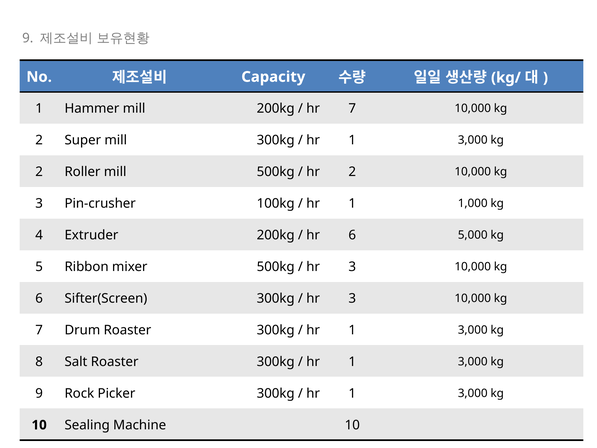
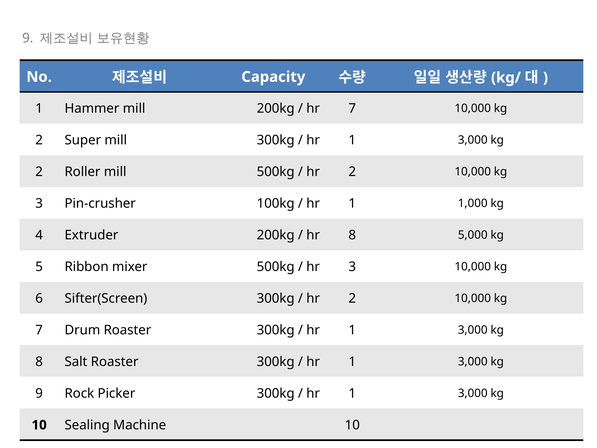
hr 6: 6 -> 8
3 at (352, 298): 3 -> 2
